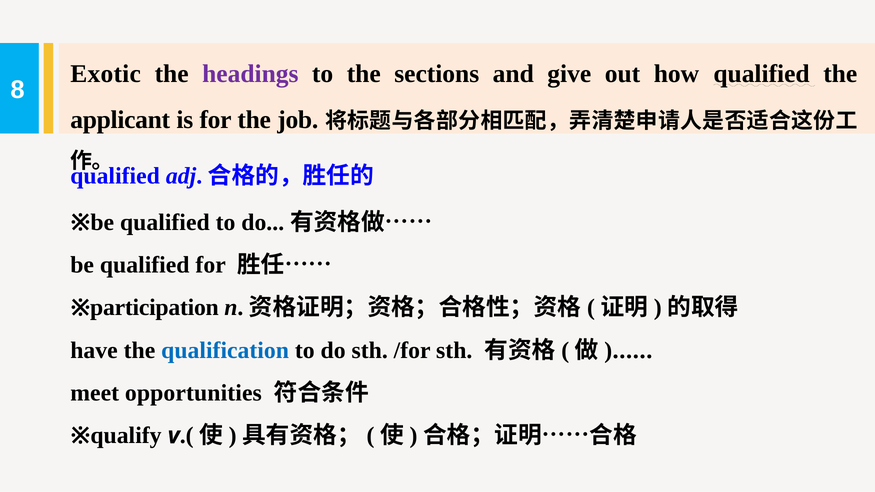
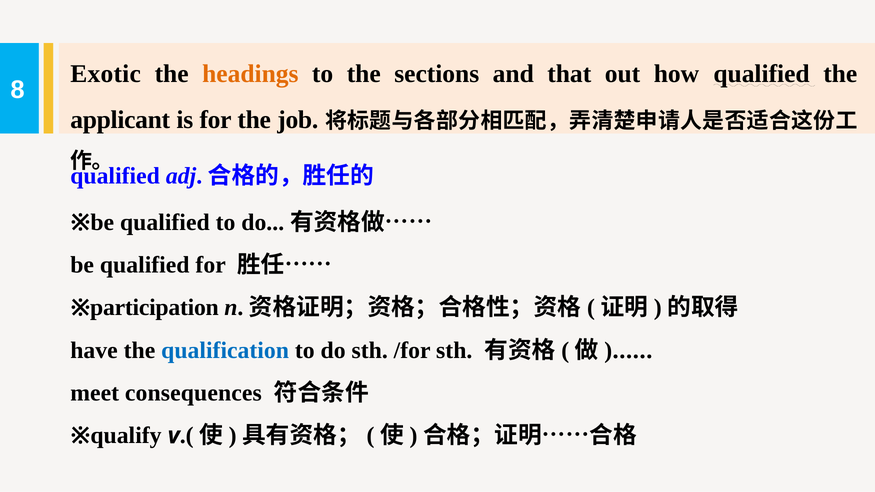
headings colour: purple -> orange
give: give -> that
opportunities: opportunities -> consequences
